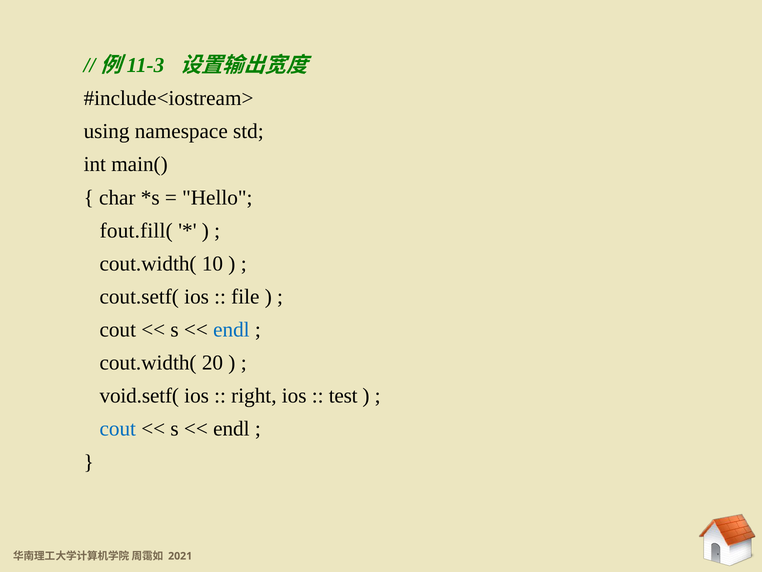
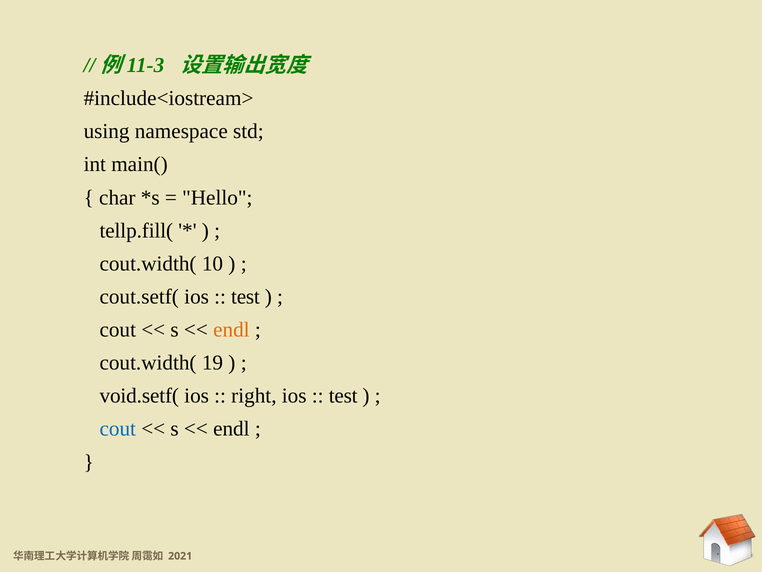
fout.fill(: fout.fill( -> tellp.fill(
file at (245, 296): file -> test
endl at (231, 329) colour: blue -> orange
20: 20 -> 19
